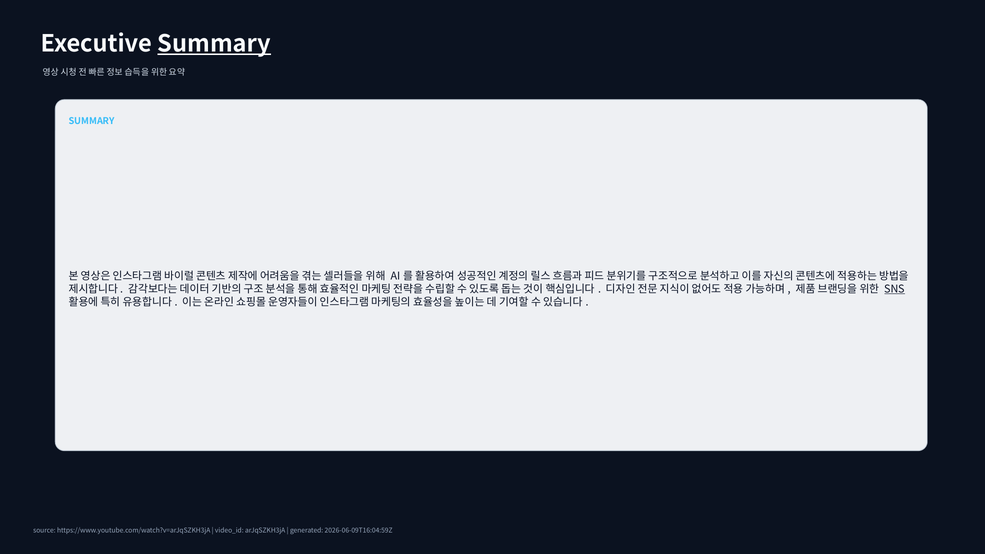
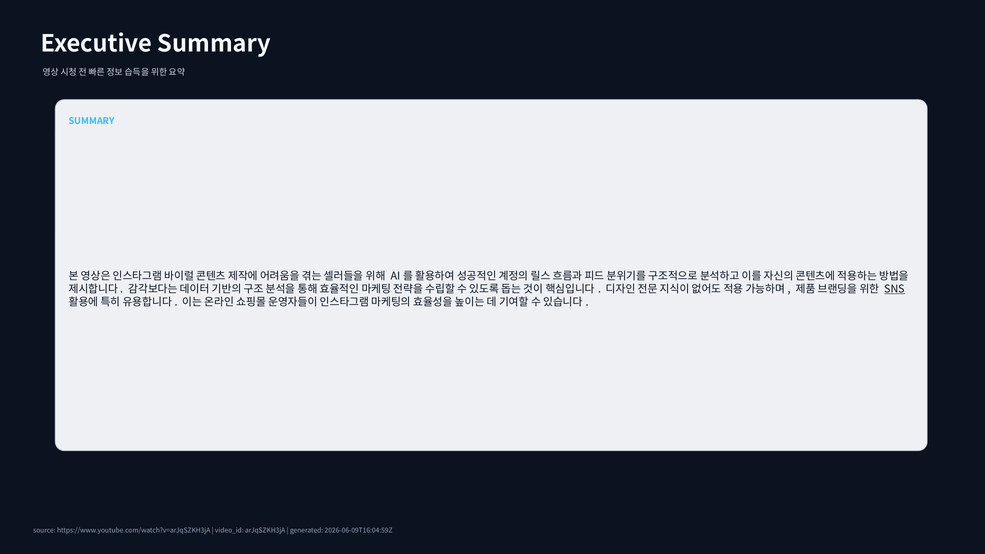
Summary at (214, 44) underline: present -> none
